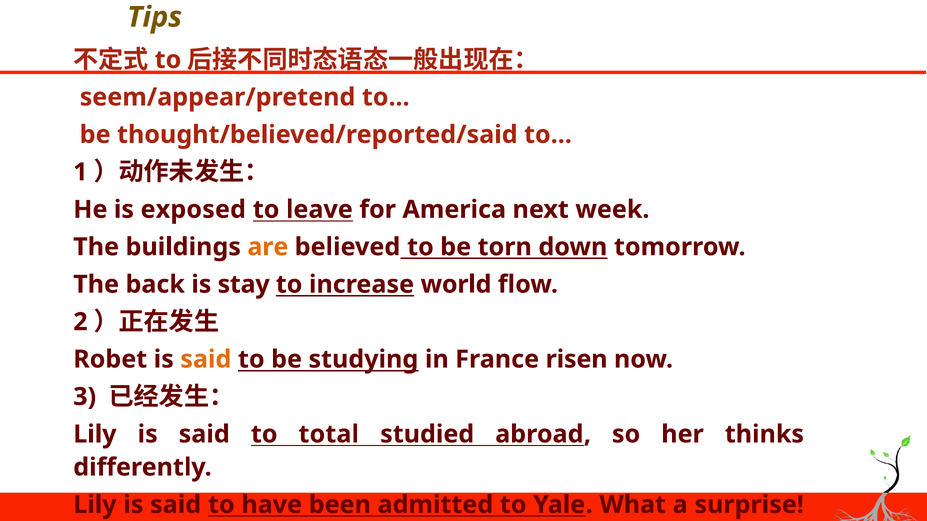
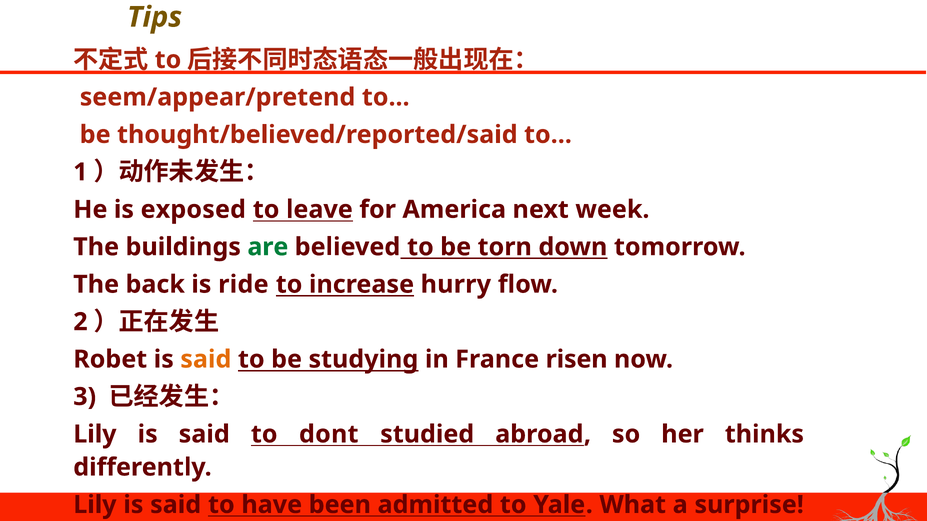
are colour: orange -> green
stay: stay -> ride
world: world -> hurry
total: total -> dont
